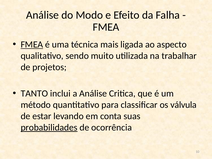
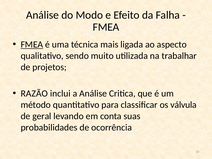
TANTO: TANTO -> RAZÃO
estar: estar -> geral
probabilidades underline: present -> none
